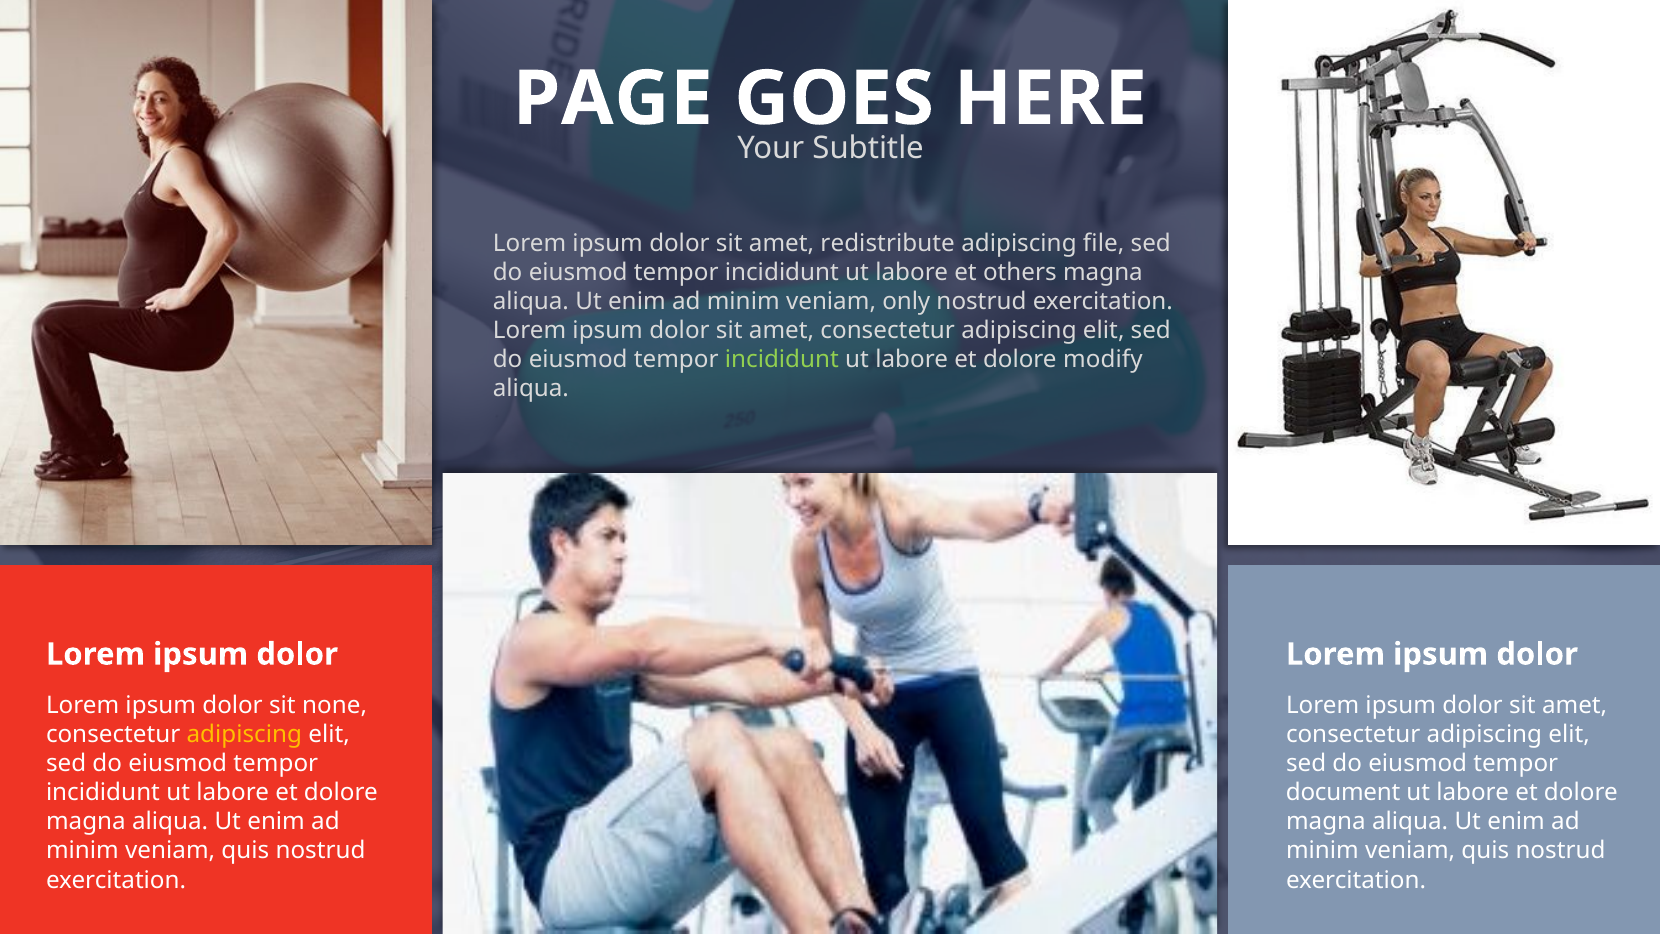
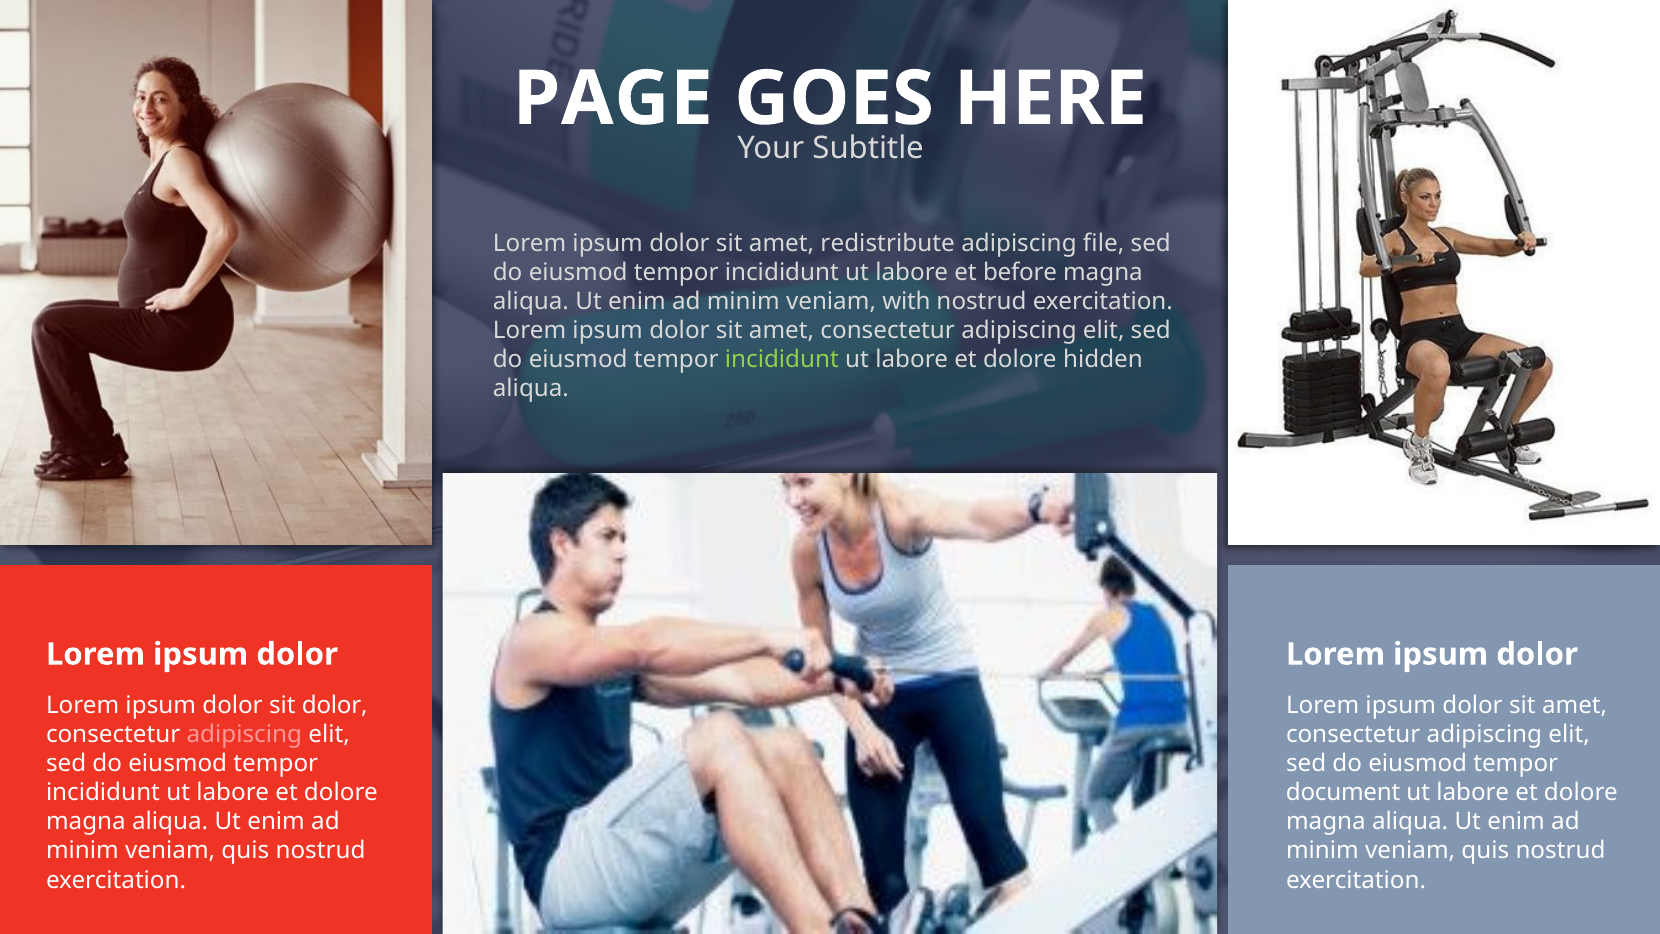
others: others -> before
only: only -> with
modify: modify -> hidden
sit none: none -> dolor
adipiscing at (244, 734) colour: yellow -> pink
